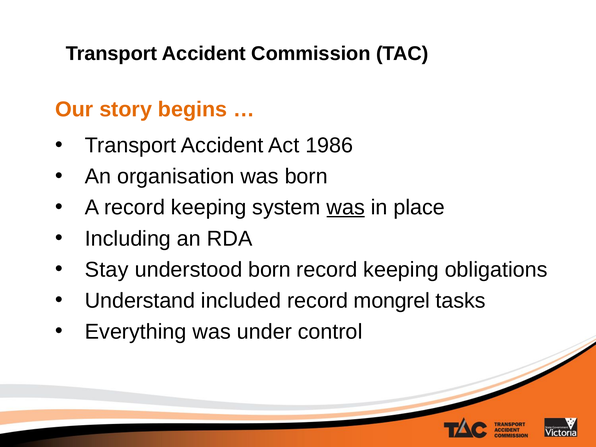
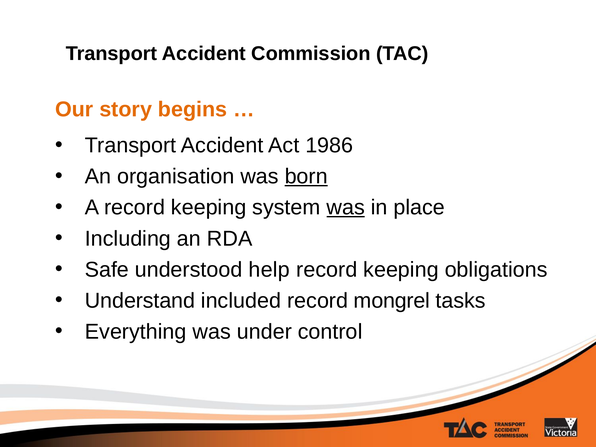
born at (306, 177) underline: none -> present
Stay: Stay -> Safe
understood born: born -> help
